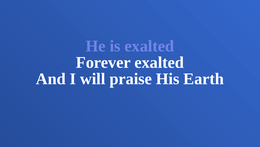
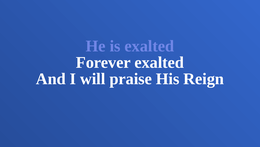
Earth: Earth -> Reign
